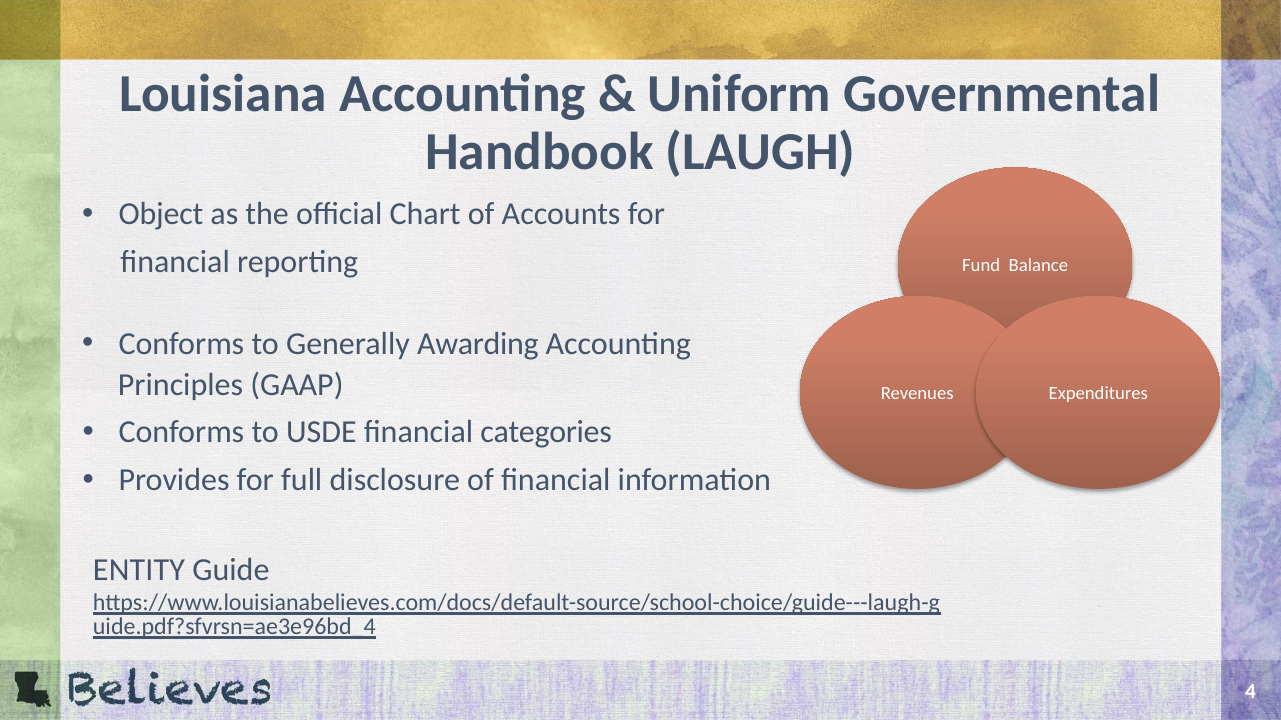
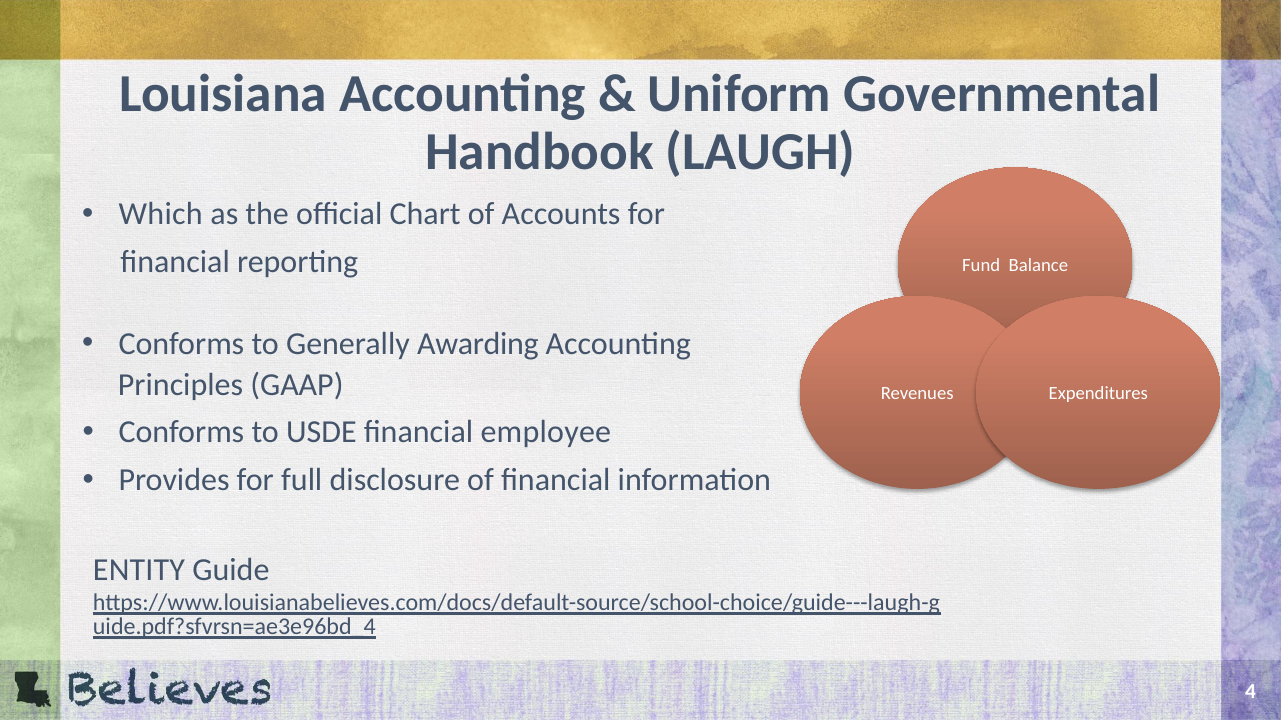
Object: Object -> Which
categories: categories -> employee
